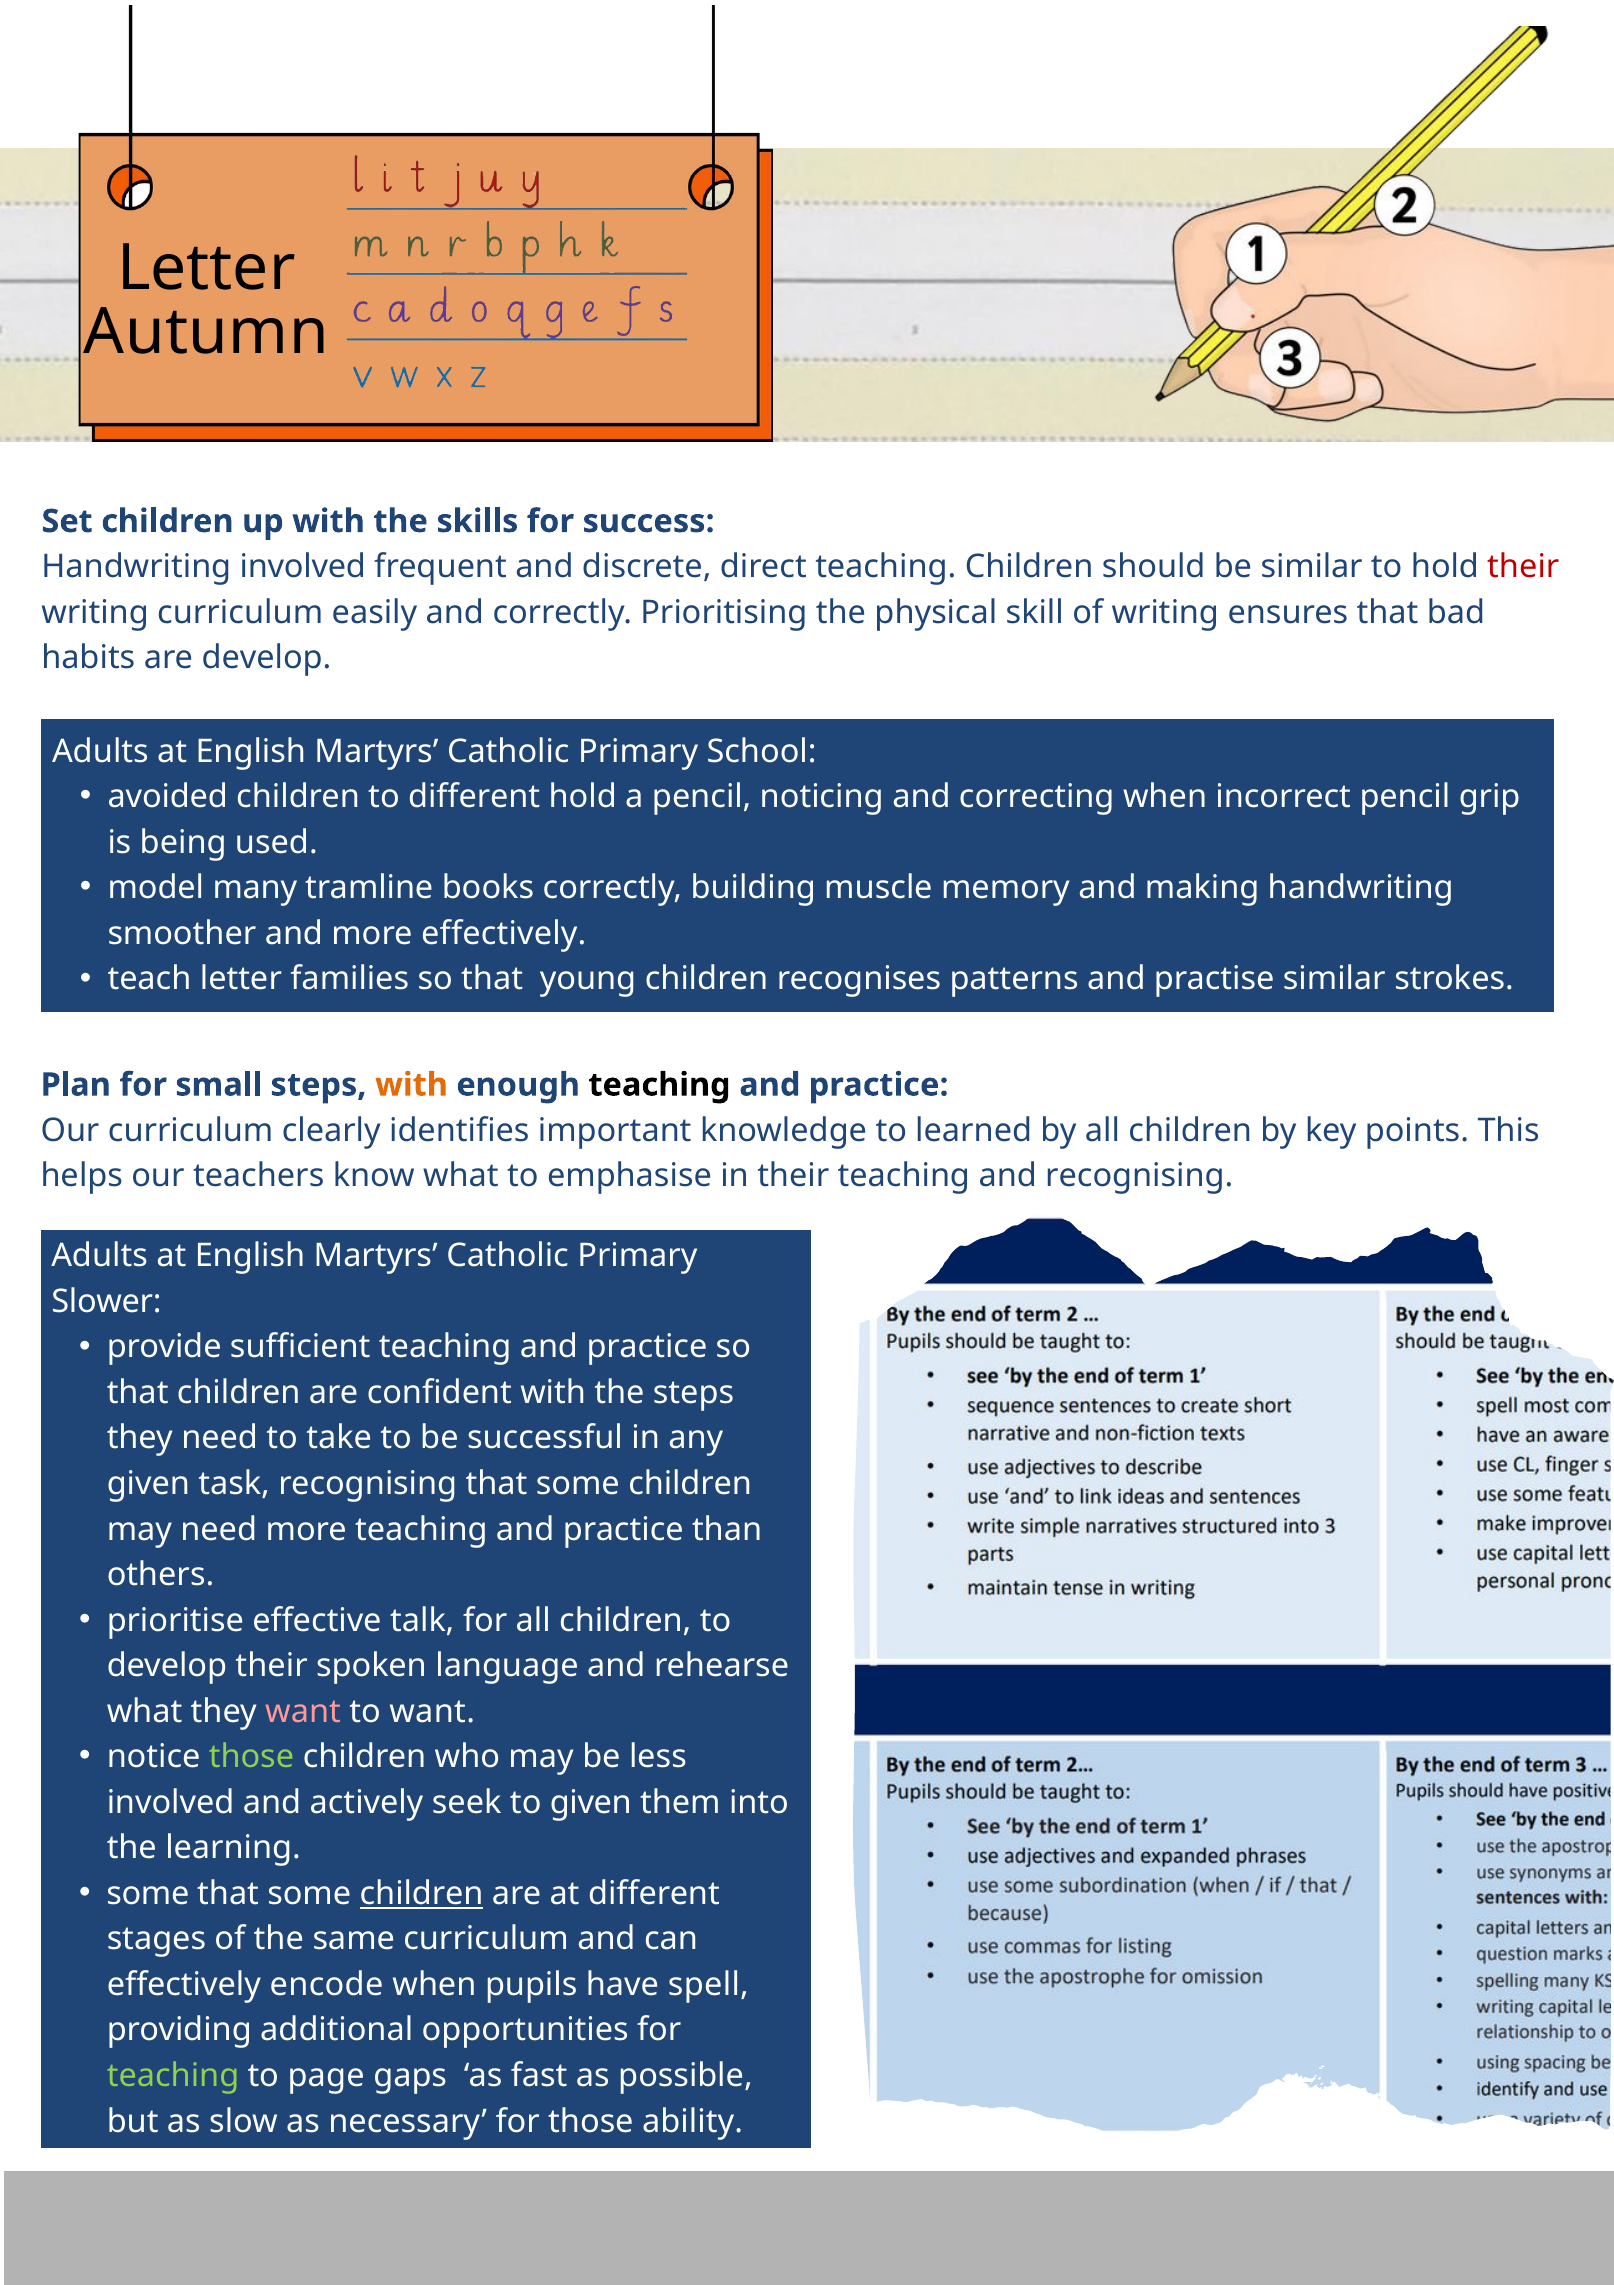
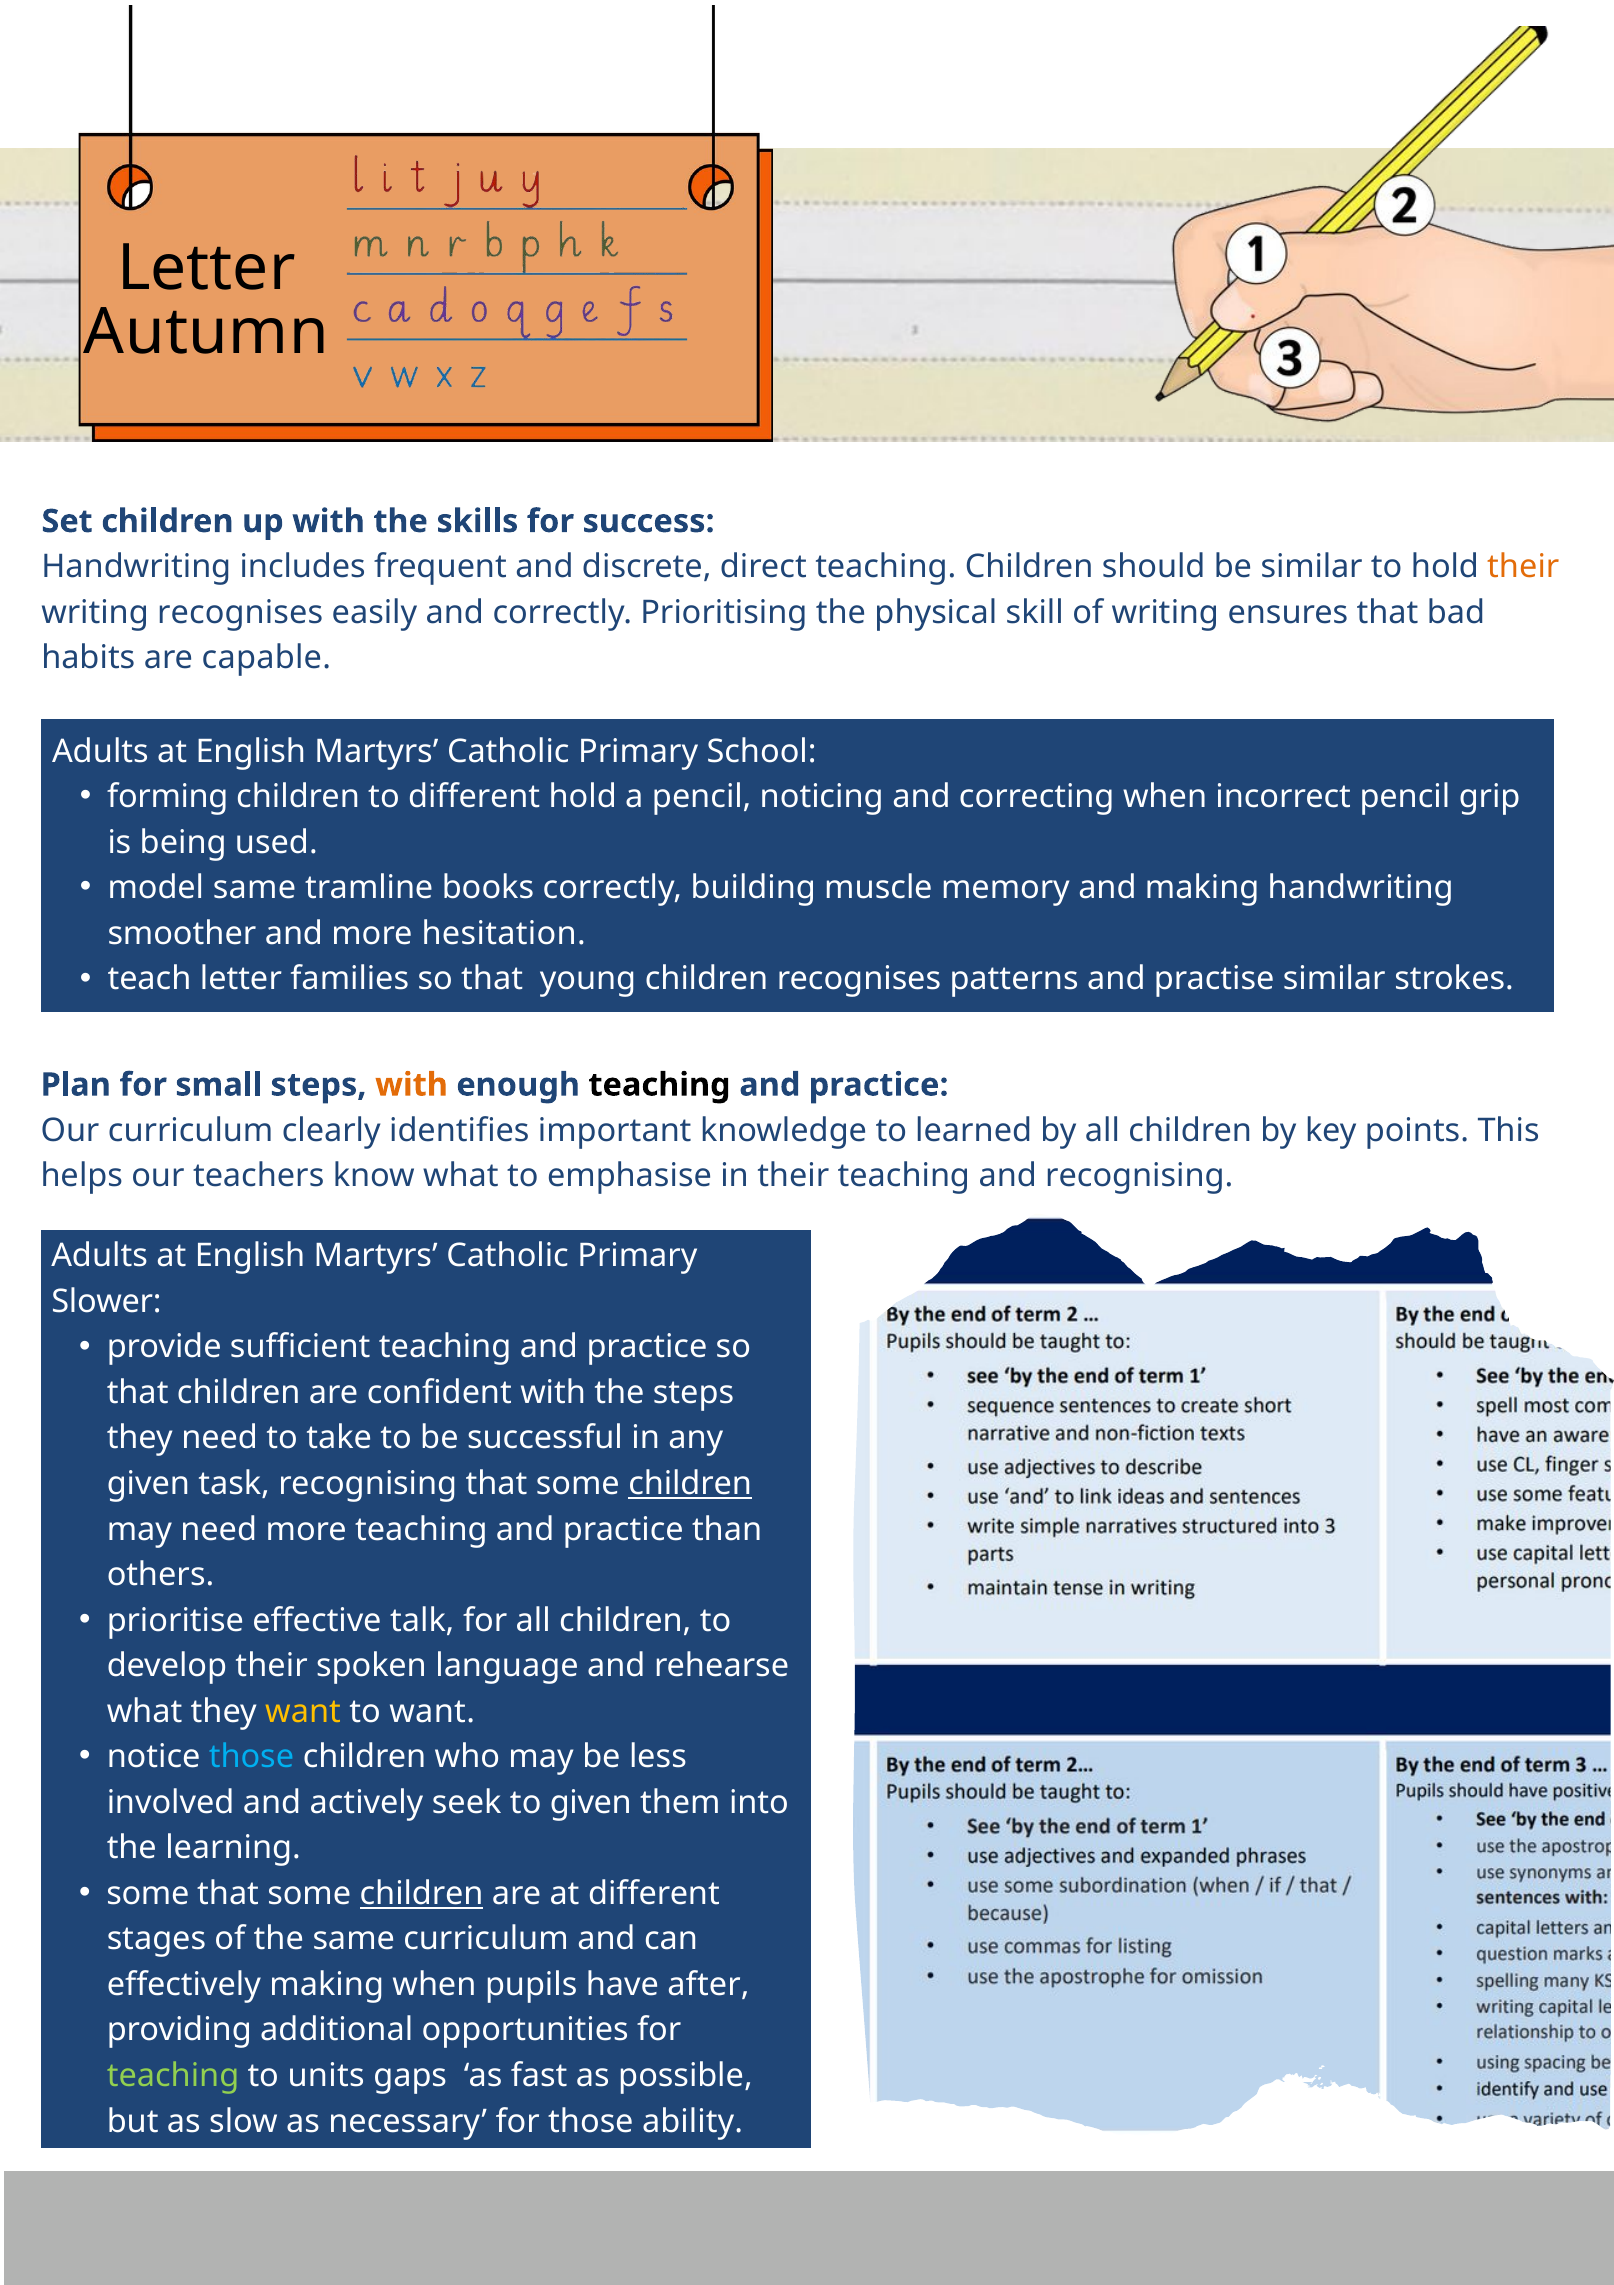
Handwriting involved: involved -> includes
their at (1523, 567) colour: red -> orange
writing curriculum: curriculum -> recognises
are develop: develop -> capable
avoided: avoided -> forming
model many: many -> same
more effectively: effectively -> hesitation
children at (690, 1483) underline: none -> present
want at (303, 1711) colour: pink -> yellow
those at (251, 1756) colour: light green -> light blue
effectively encode: encode -> making
spell: spell -> after
page: page -> units
